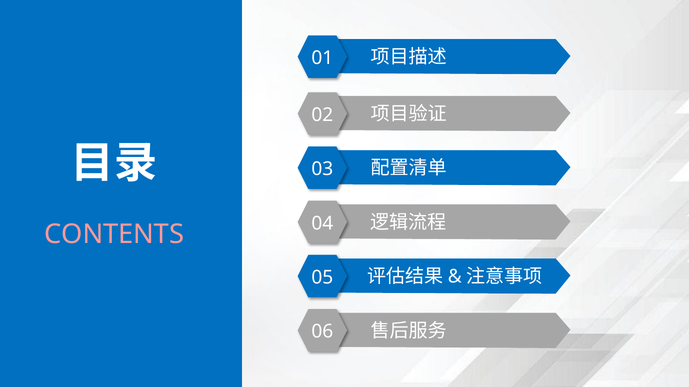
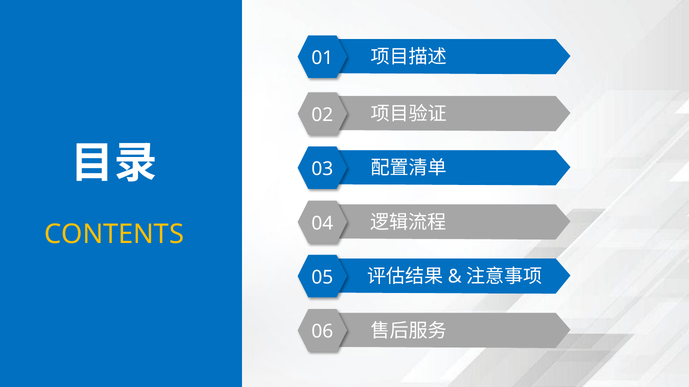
CONTENTS colour: pink -> yellow
